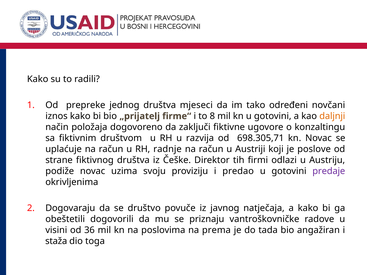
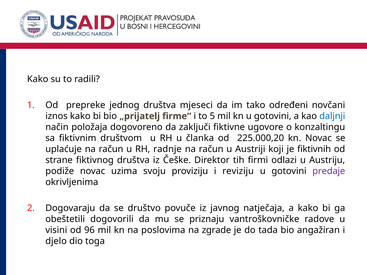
8: 8 -> 5
daljnji colour: orange -> blue
razvija: razvija -> članka
698.305,71: 698.305,71 -> 225.000,20
poslove: poslove -> fiktivnih
predao: predao -> reviziju
36: 36 -> 96
prema: prema -> zgrade
staža: staža -> djelo
